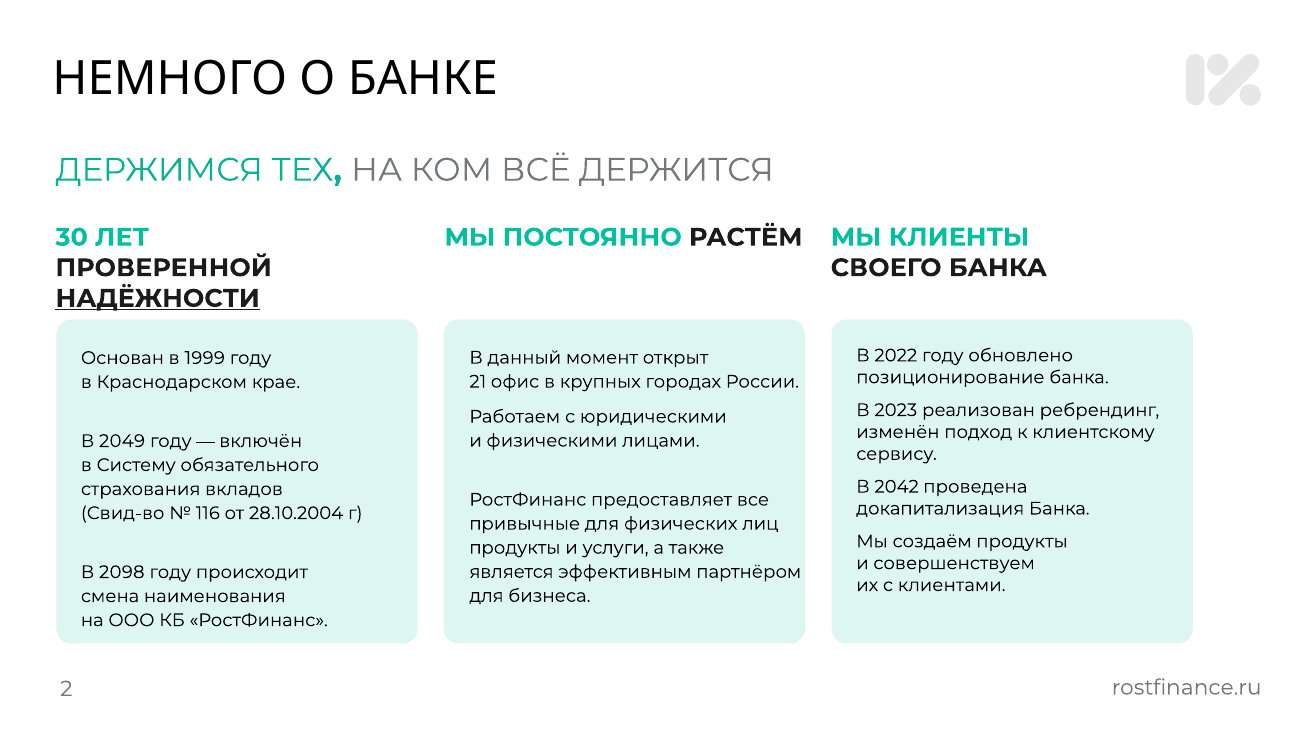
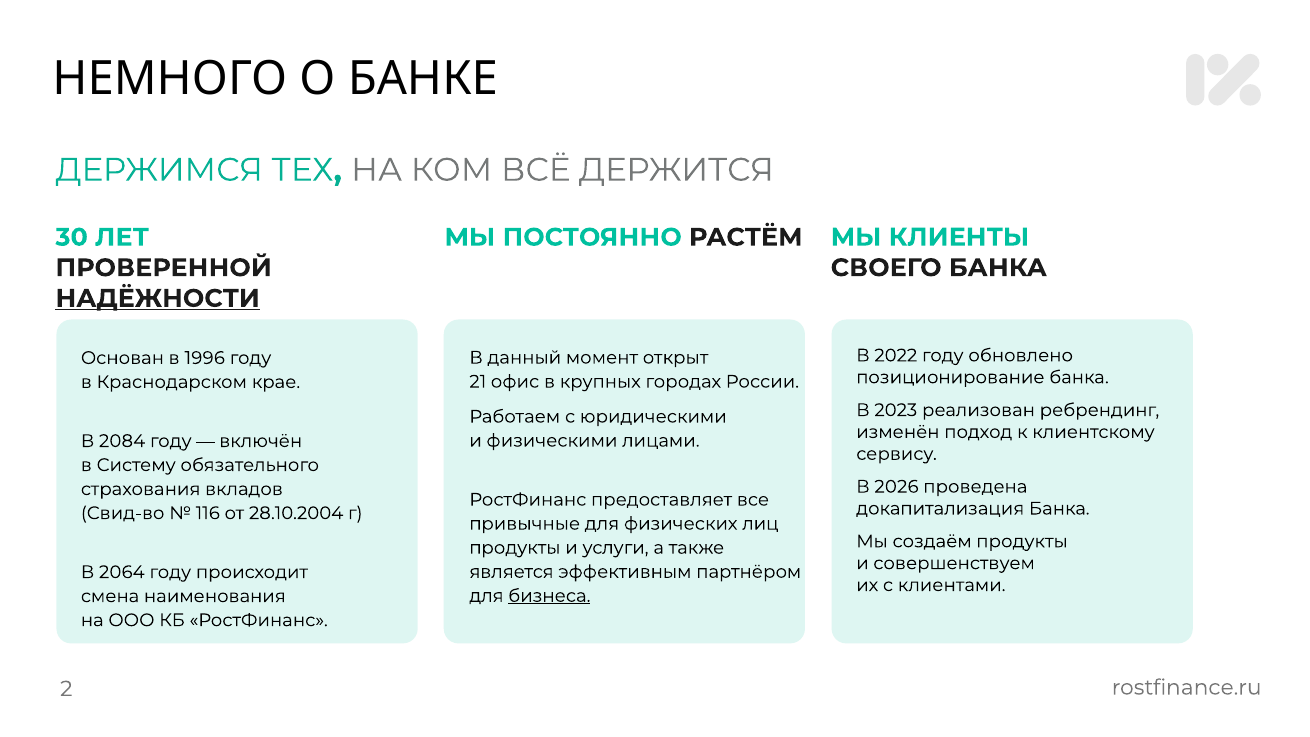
1999: 1999 -> 1996
2049: 2049 -> 2084
2042: 2042 -> 2026
2098: 2098 -> 2064
бизнеса underline: none -> present
